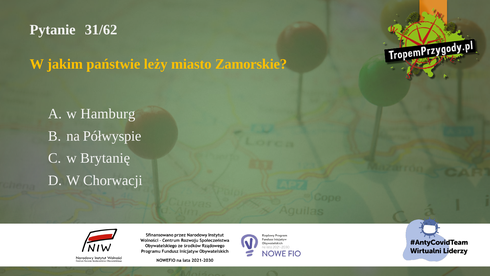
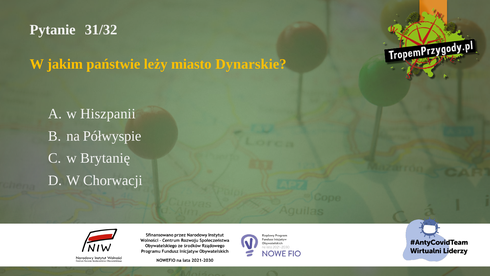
31/62: 31/62 -> 31/32
Zamorskie: Zamorskie -> Dynarskie
Hamburg: Hamburg -> Hiszpanii
